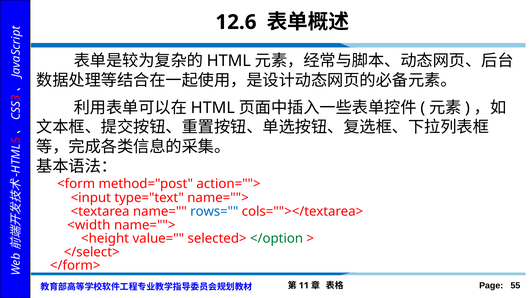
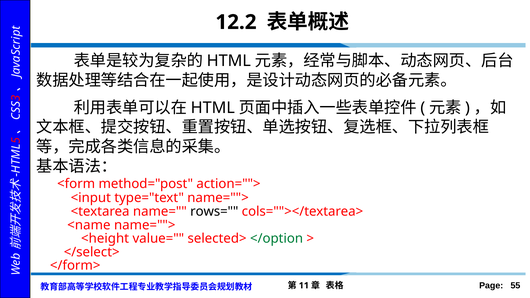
12.6: 12.6 -> 12.2
rows= colour: blue -> black
<width: <width -> <name
